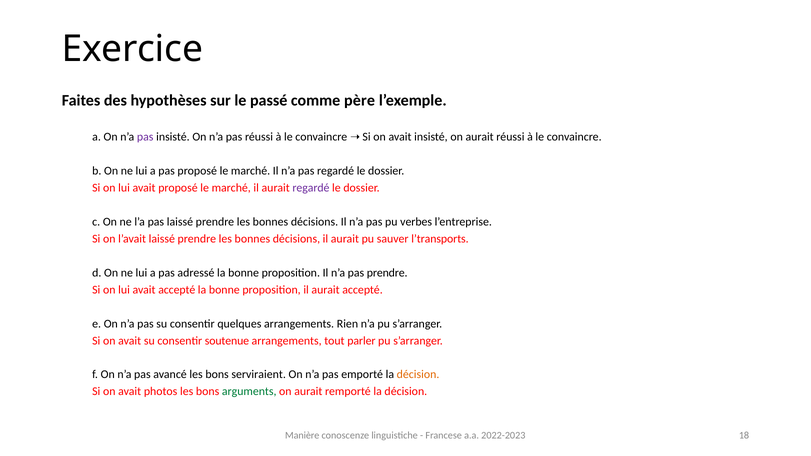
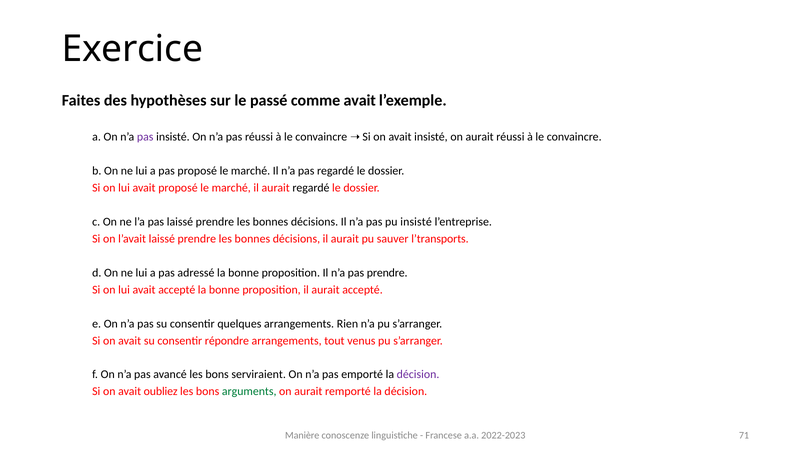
comme père: père -> avait
regardé at (311, 188) colour: purple -> black
pu verbes: verbes -> insisté
soutenue: soutenue -> répondre
parler: parler -> venus
décision at (418, 375) colour: orange -> purple
photos: photos -> oubliez
18: 18 -> 71
